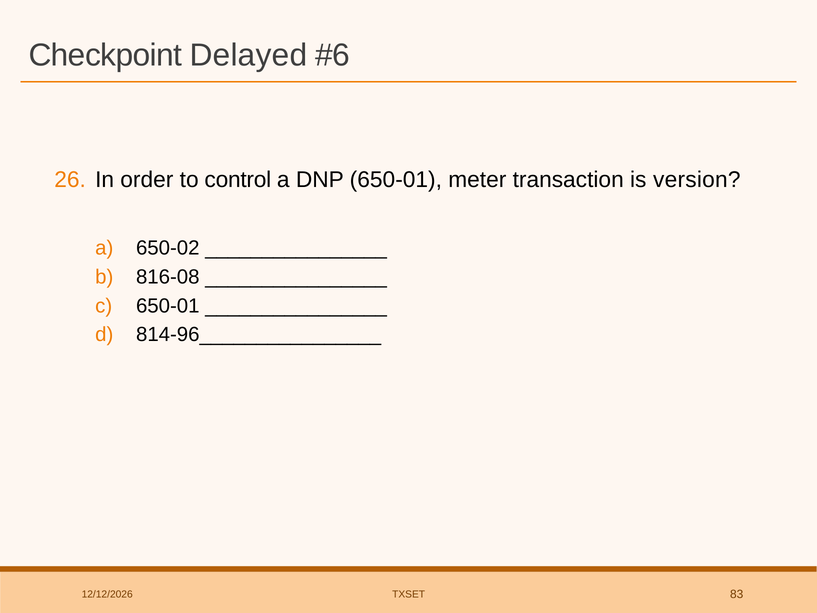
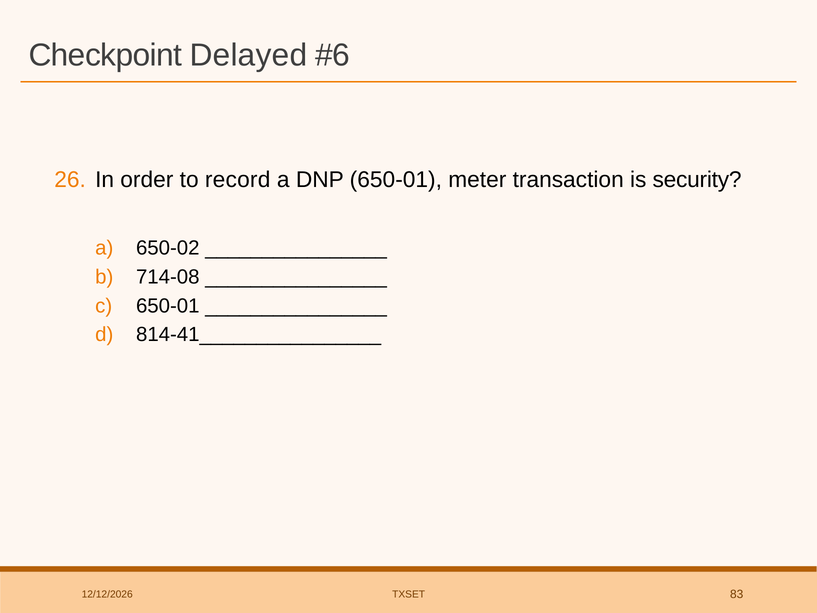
control: control -> record
version: version -> security
816-08: 816-08 -> 714-08
814-96________________: 814-96________________ -> 814-41________________
